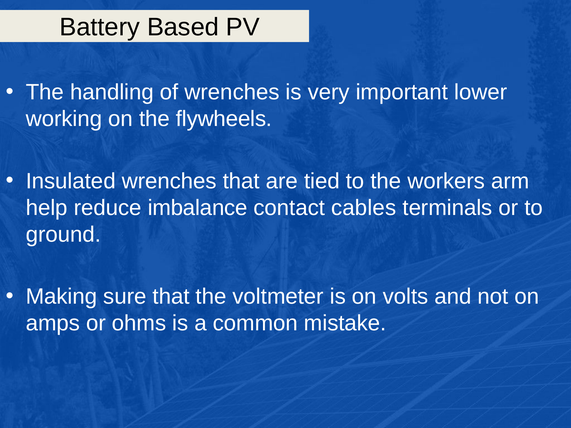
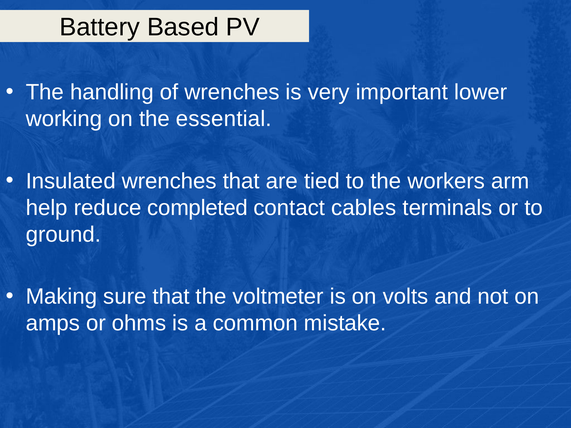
flywheels: flywheels -> essential
imbalance: imbalance -> completed
